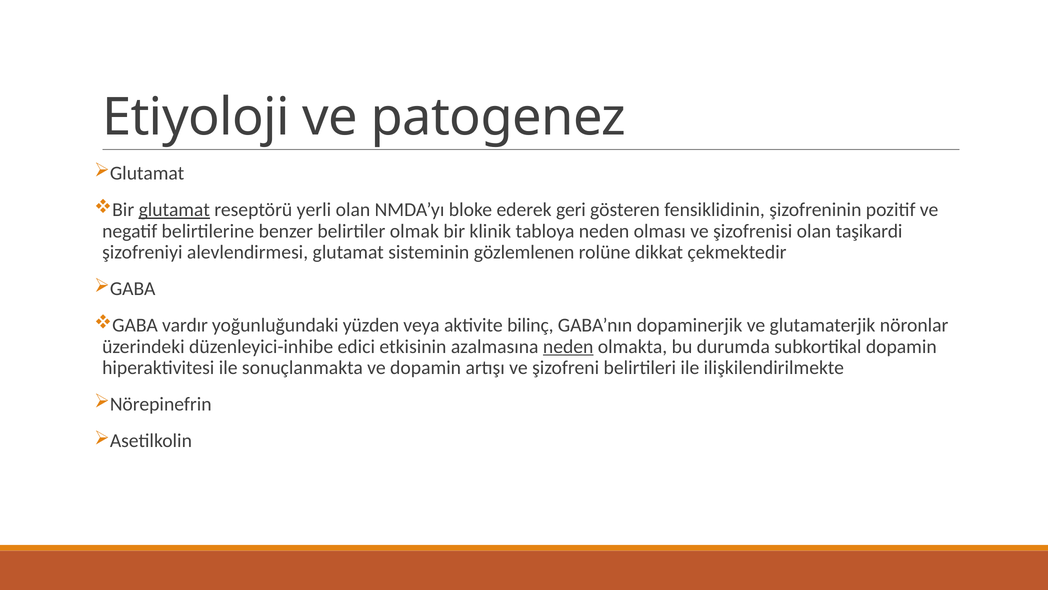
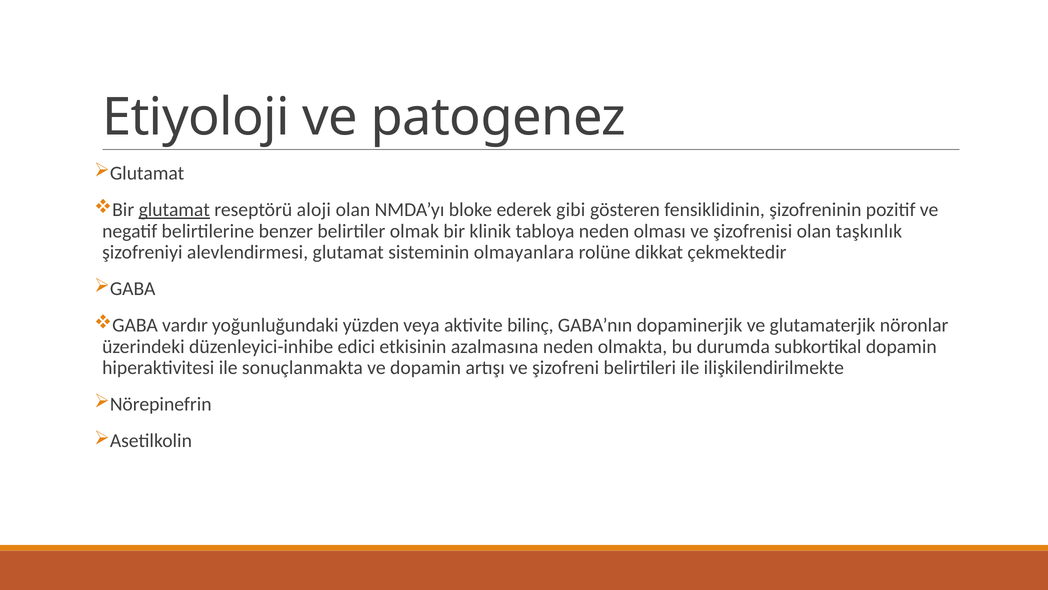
yerli: yerli -> aloji
geri: geri -> gibi
taşikardi: taşikardi -> taşkınlık
gözlemlenen: gözlemlenen -> olmayanlara
neden at (568, 346) underline: present -> none
